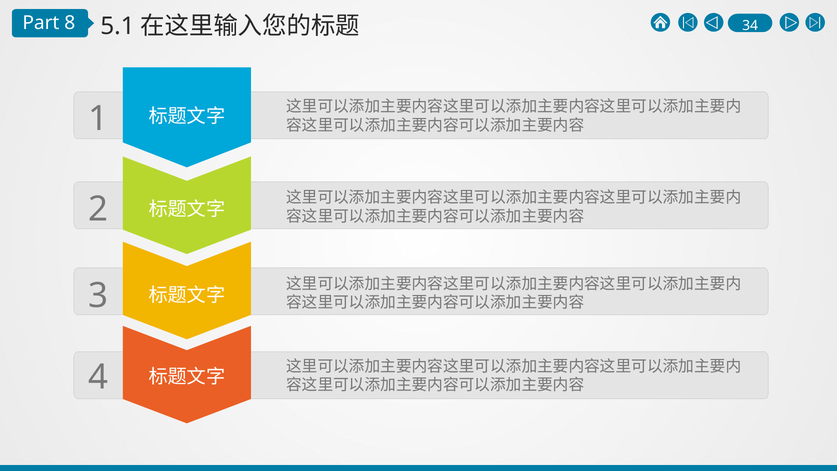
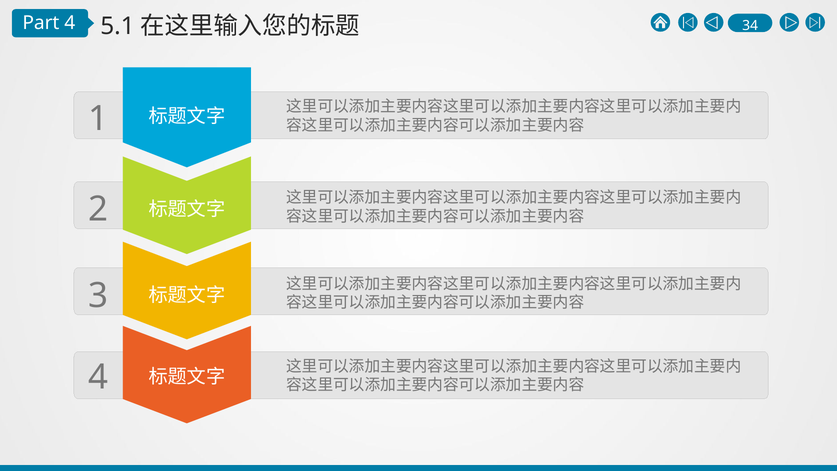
Part 8: 8 -> 4
